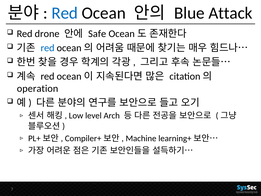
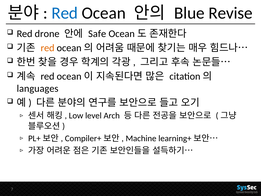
Attack: Attack -> Revise
red at (48, 48) colour: blue -> orange
operation: operation -> languages
